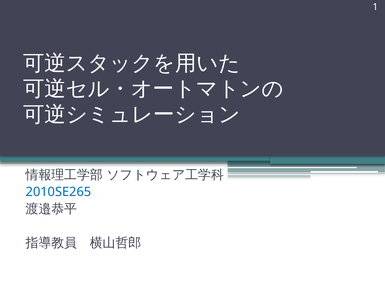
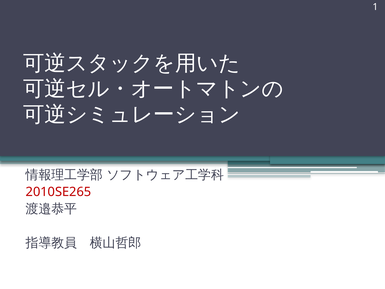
2010SE265 colour: blue -> red
